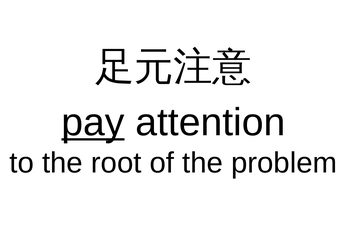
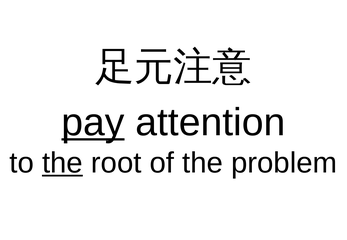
the at (62, 163) underline: none -> present
